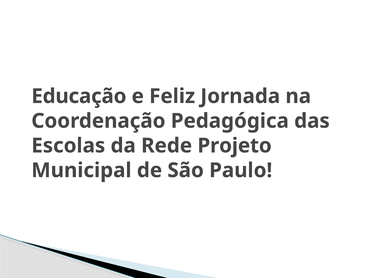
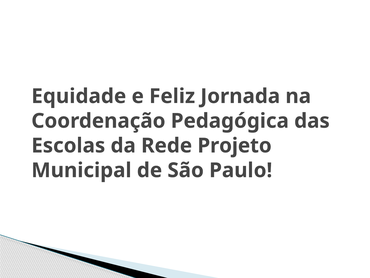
Educação: Educação -> Equidade
